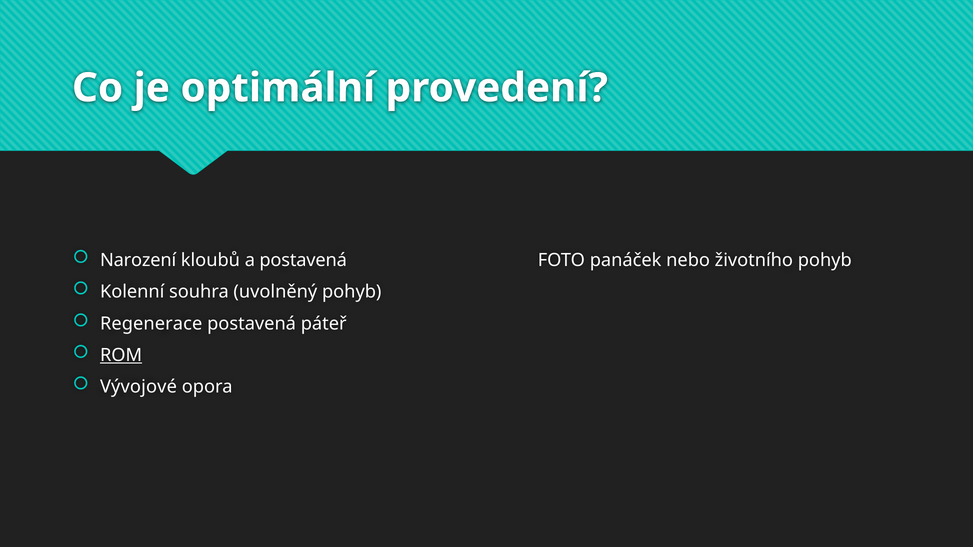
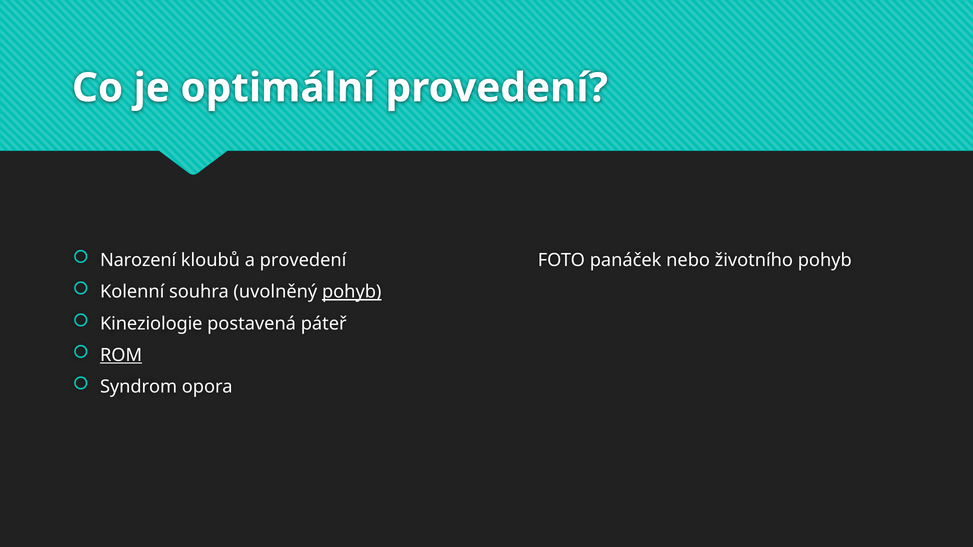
a postavená: postavená -> provedení
pohyb at (352, 292) underline: none -> present
Regenerace: Regenerace -> Kineziologie
Vývojové: Vývojové -> Syndrom
